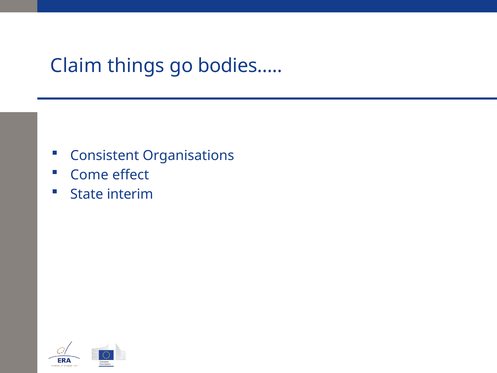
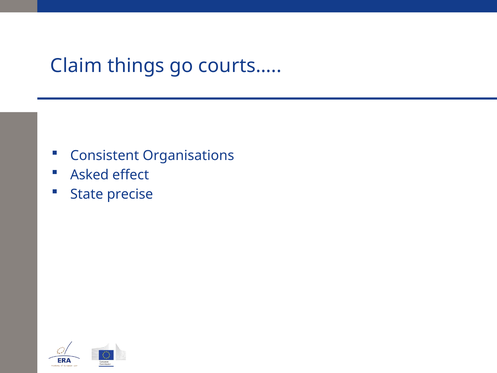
bodies…: bodies… -> courts…
Come: Come -> Asked
interim: interim -> precise
